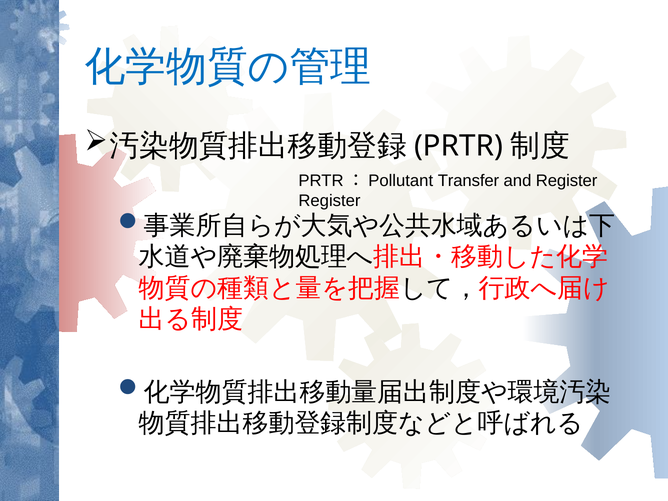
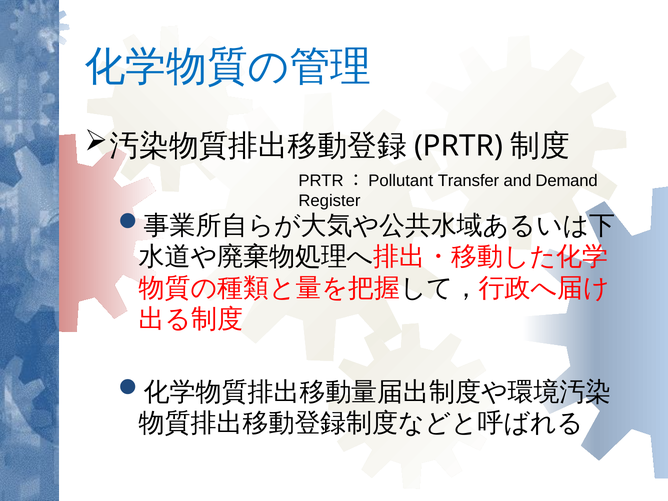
and Register: Register -> Demand
